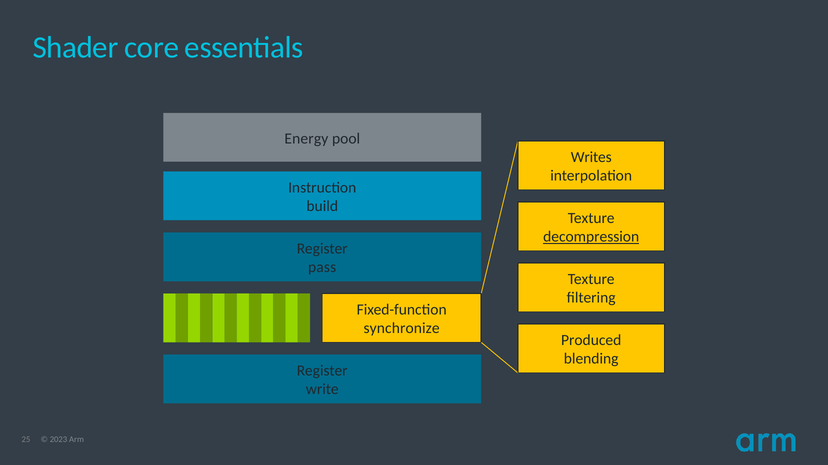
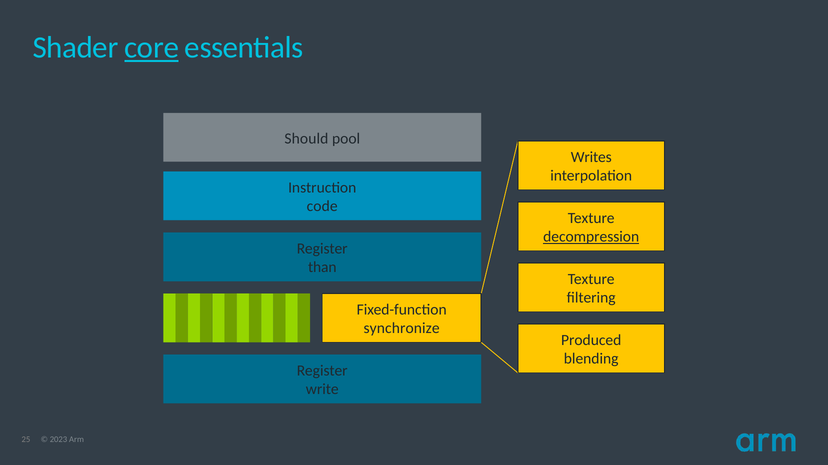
core underline: none -> present
Energy: Energy -> Should
build: build -> code
pass: pass -> than
